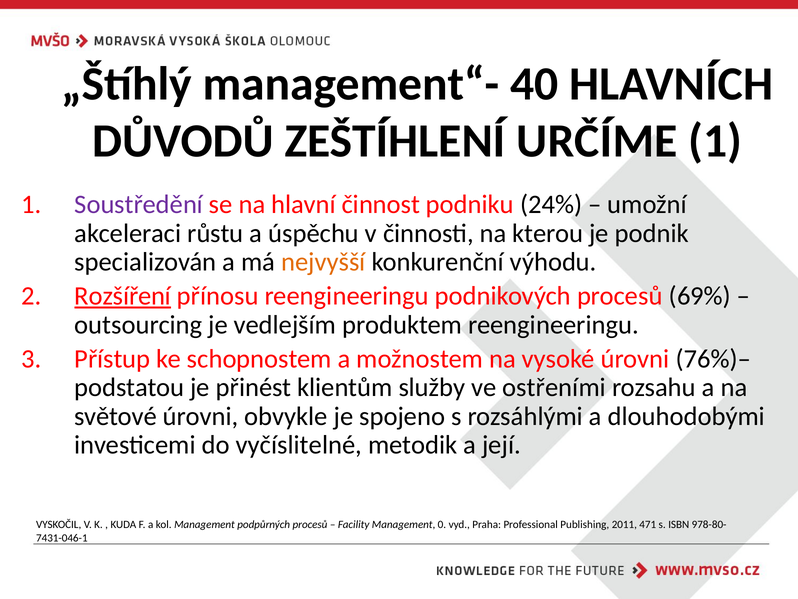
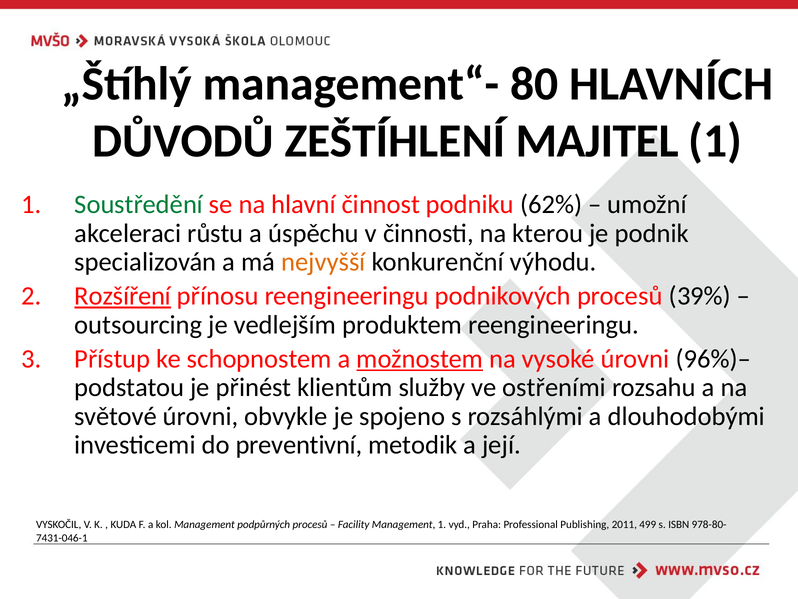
40: 40 -> 80
URČÍME: URČÍME -> MAJITEL
Soustředění colour: purple -> green
24%: 24% -> 62%
69%: 69% -> 39%
možnostem underline: none -> present
76%)–: 76%)– -> 96%)–
vyčíslitelné: vyčíslitelné -> preventivní
Management 0: 0 -> 1
471: 471 -> 499
